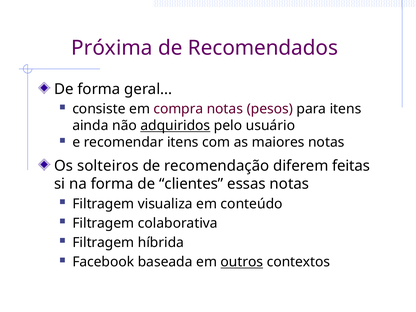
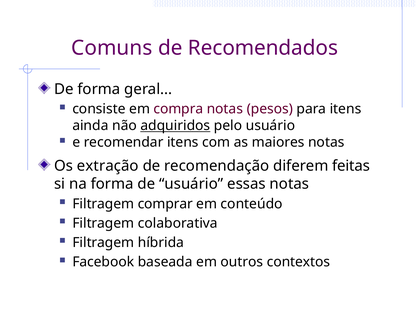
Próxima: Próxima -> Comuns
solteiros: solteiros -> extração
de clientes: clientes -> usuário
visualiza: visualiza -> comprar
outros underline: present -> none
